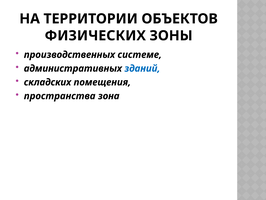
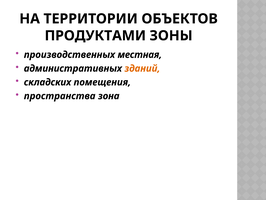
ФИЗИЧЕСКИХ: ФИЗИЧЕСКИХ -> ПРОДУКТАМИ
системе: системе -> местная
зданий colour: blue -> orange
